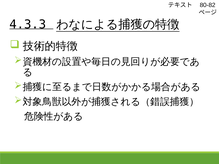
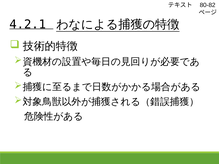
4.3.3: 4.3.3 -> 4.2.1
